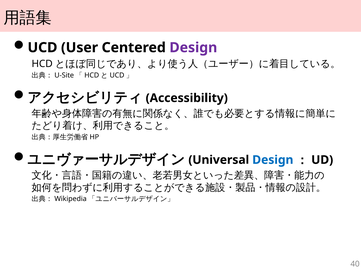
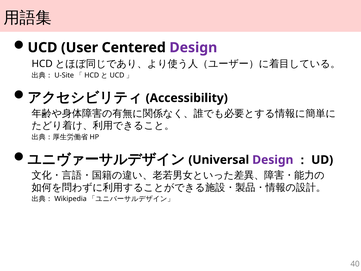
Design at (273, 160) colour: blue -> purple
